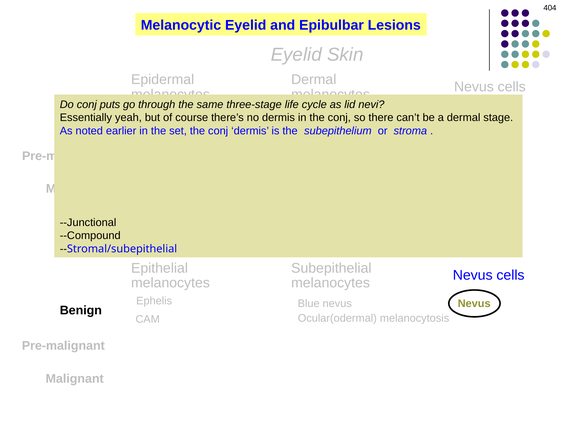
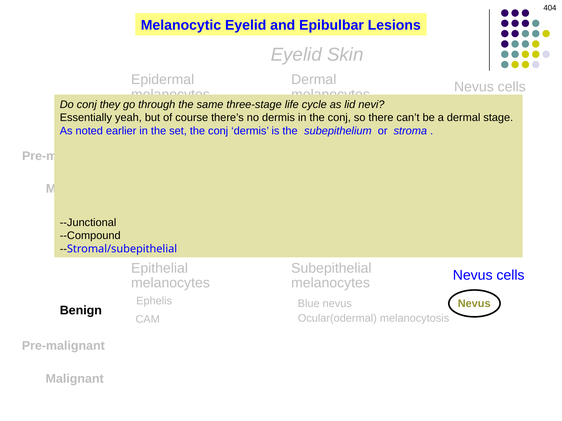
puts: puts -> they
